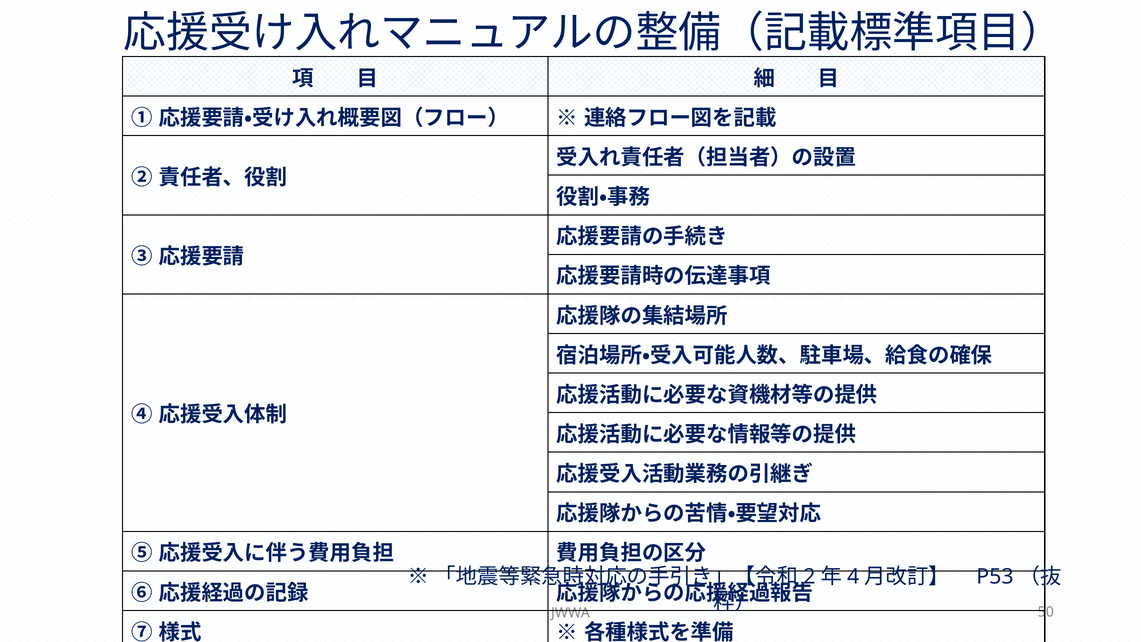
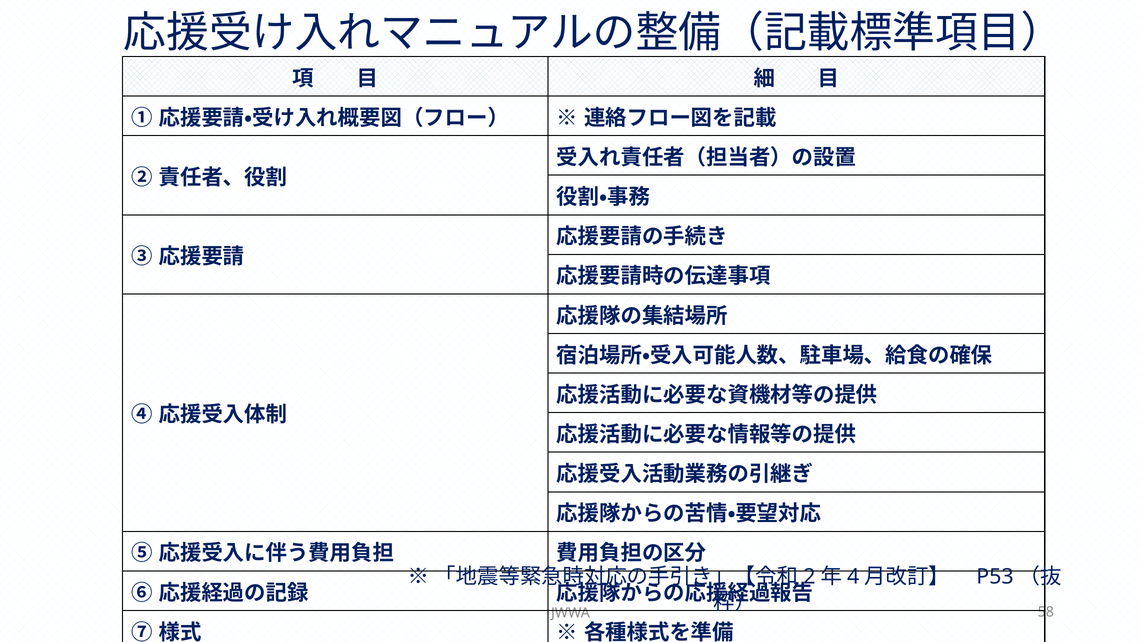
50: 50 -> 58
